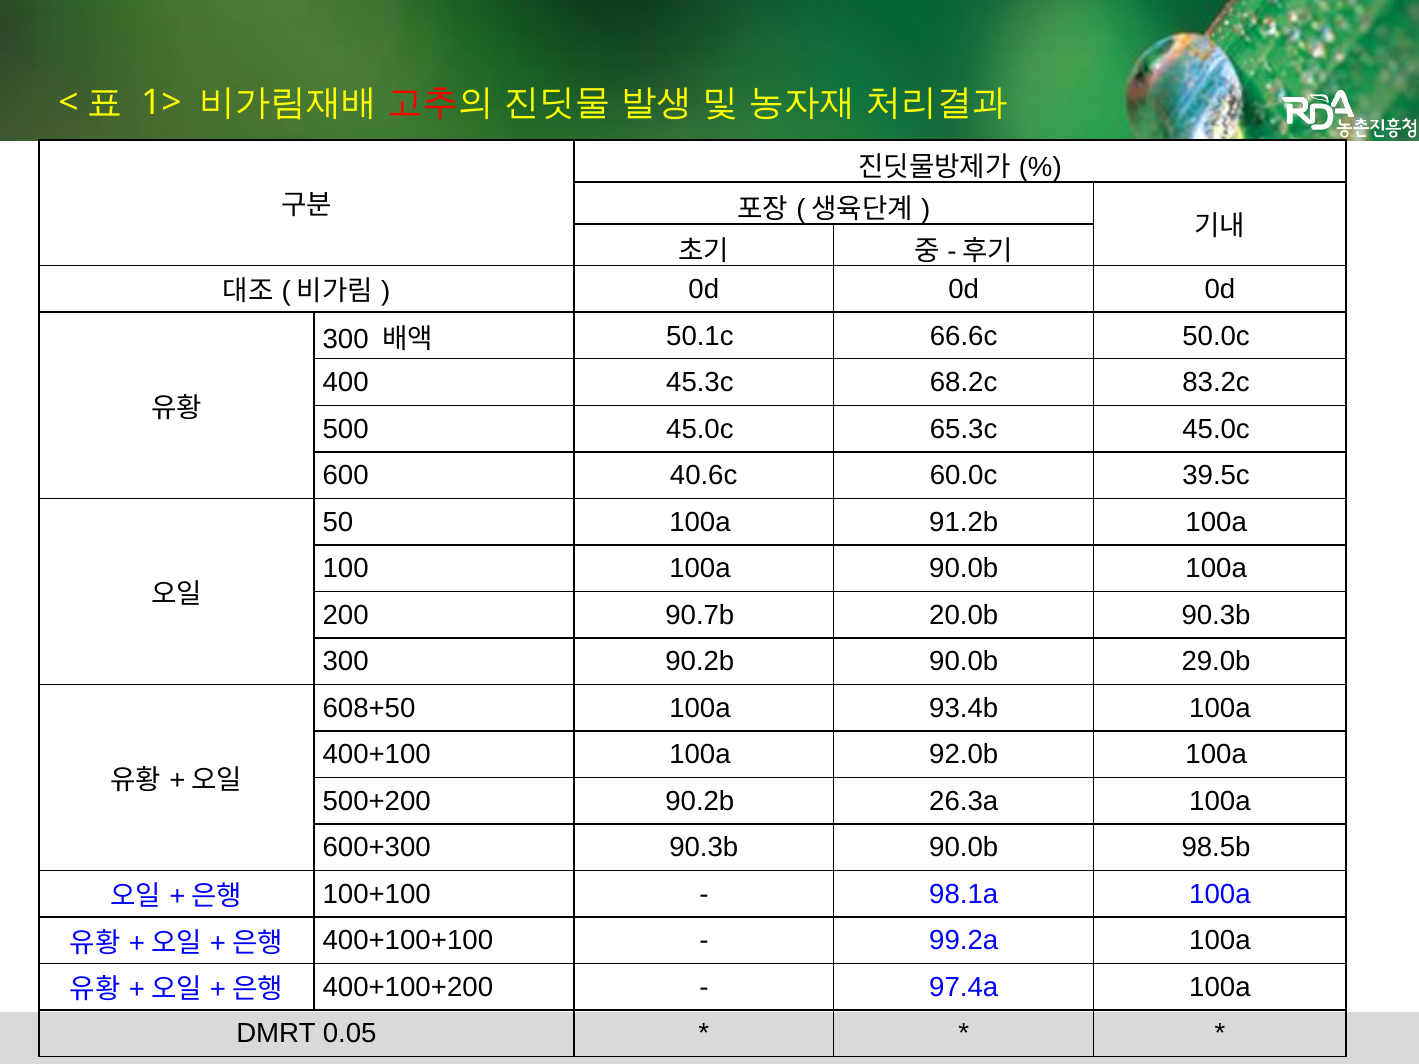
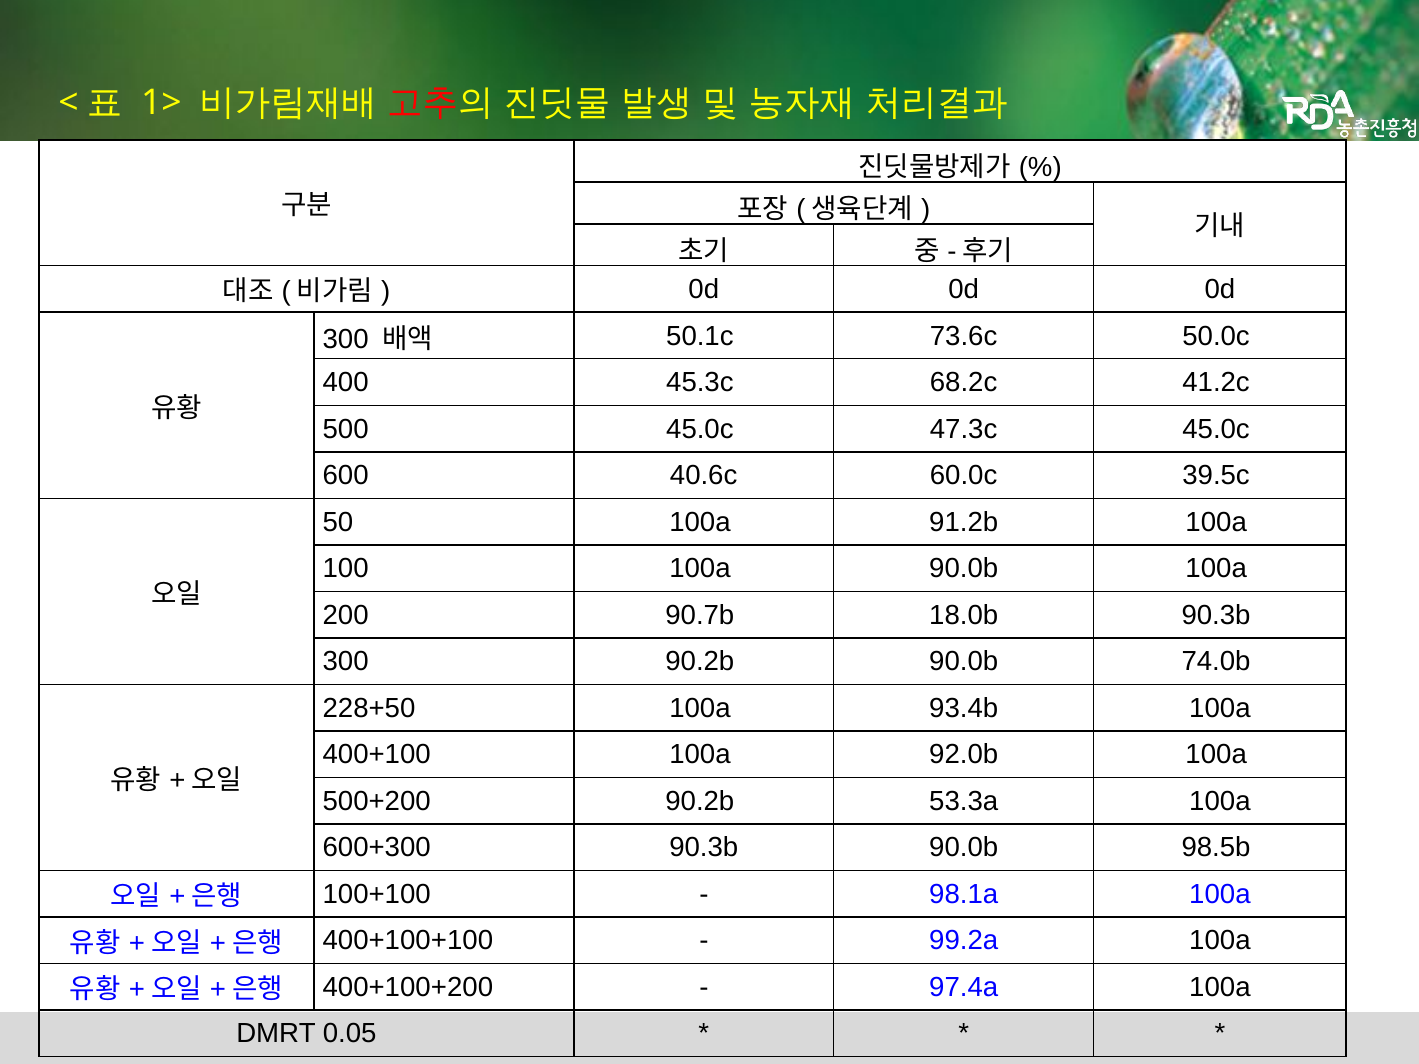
66.6c: 66.6c -> 73.6c
83.2c: 83.2c -> 41.2c
65.3c: 65.3c -> 47.3c
20.0b: 20.0b -> 18.0b
29.0b: 29.0b -> 74.0b
608+50: 608+50 -> 228+50
26.3a: 26.3a -> 53.3a
